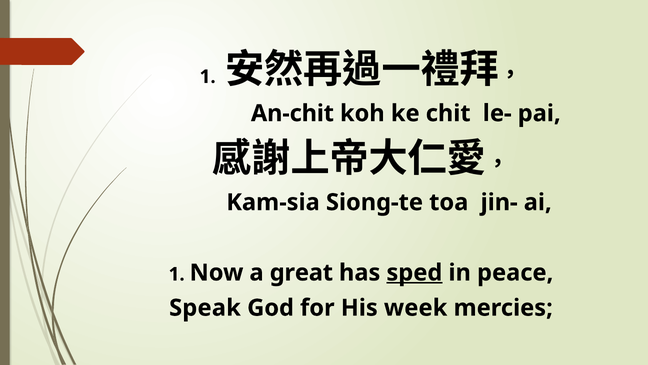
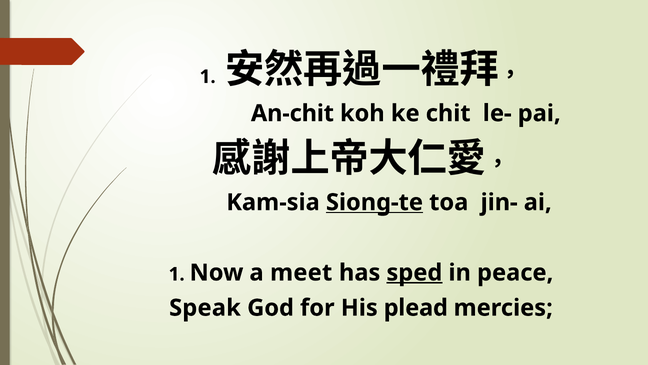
Siong-te underline: none -> present
great: great -> meet
week: week -> plead
